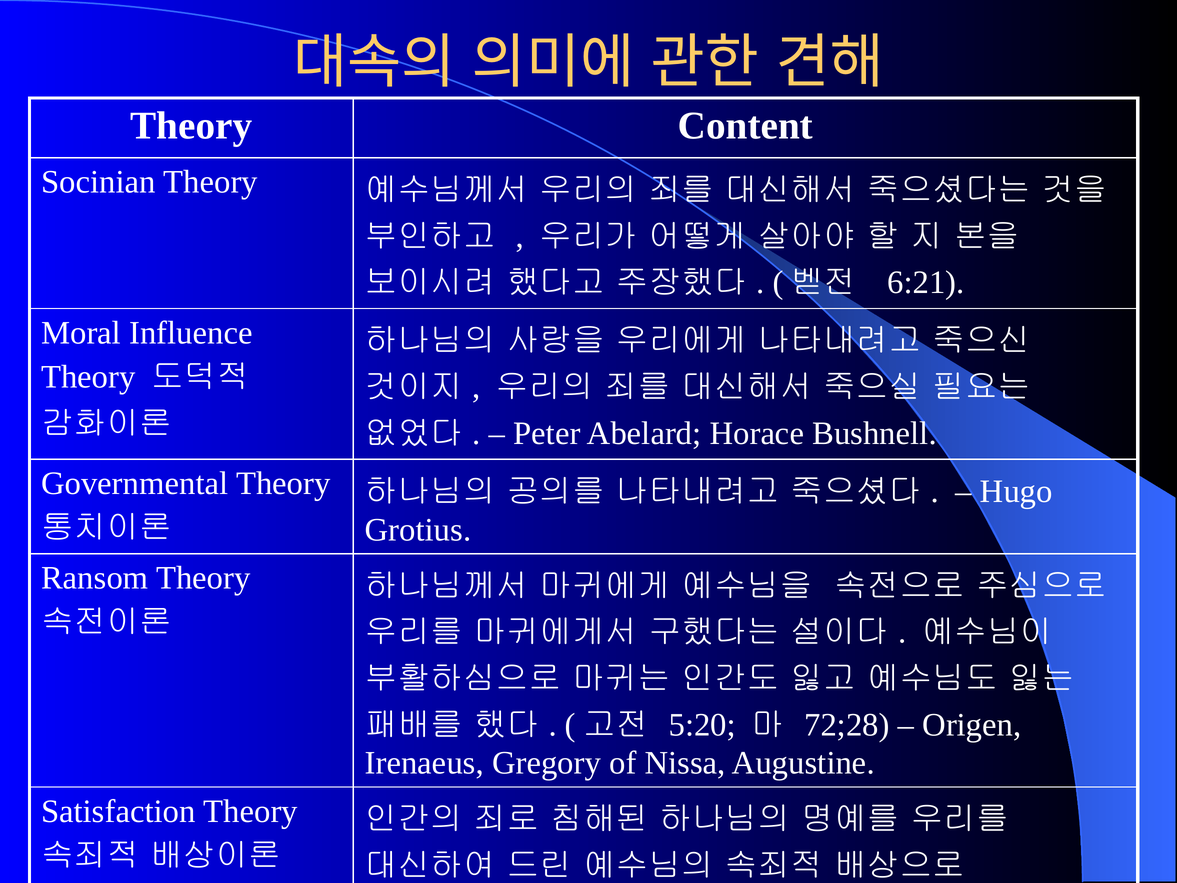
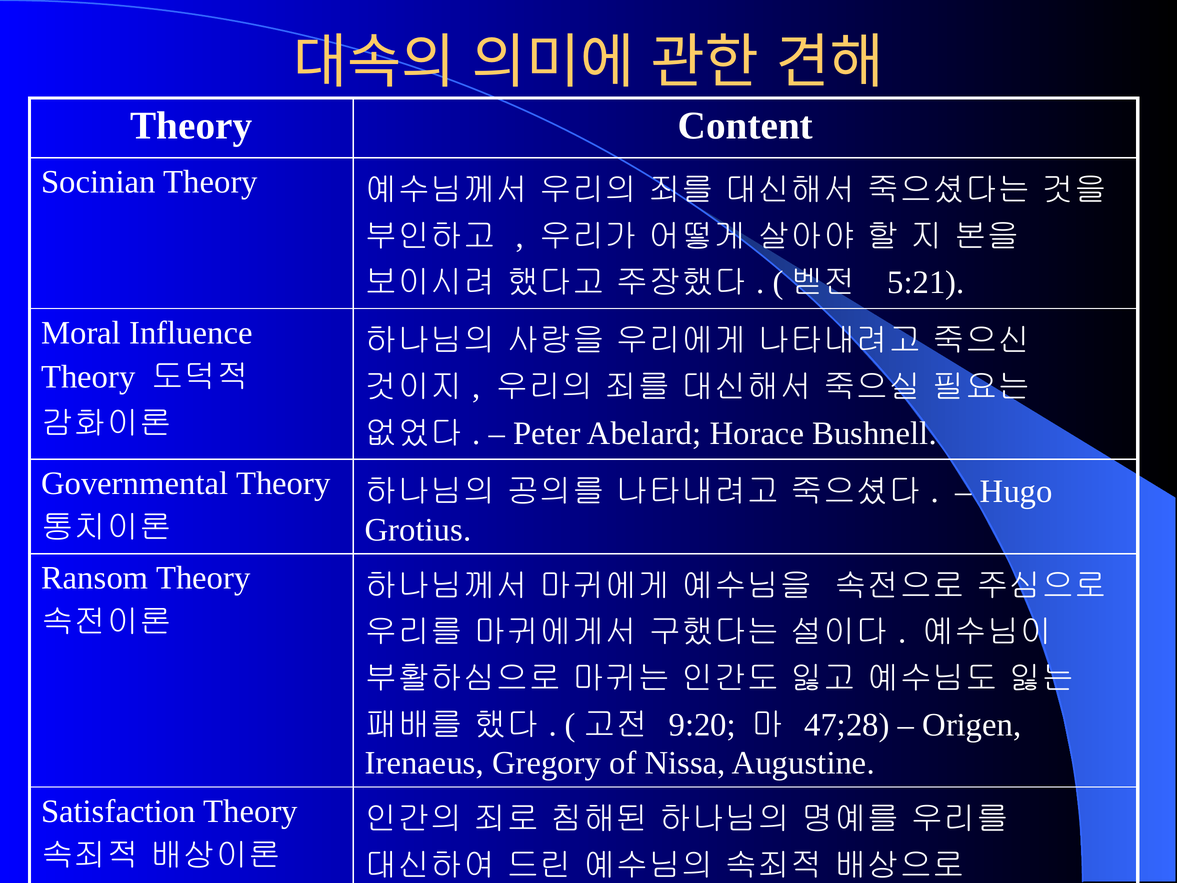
6:21: 6:21 -> 5:21
5:20: 5:20 -> 9:20
72;28: 72;28 -> 47;28
